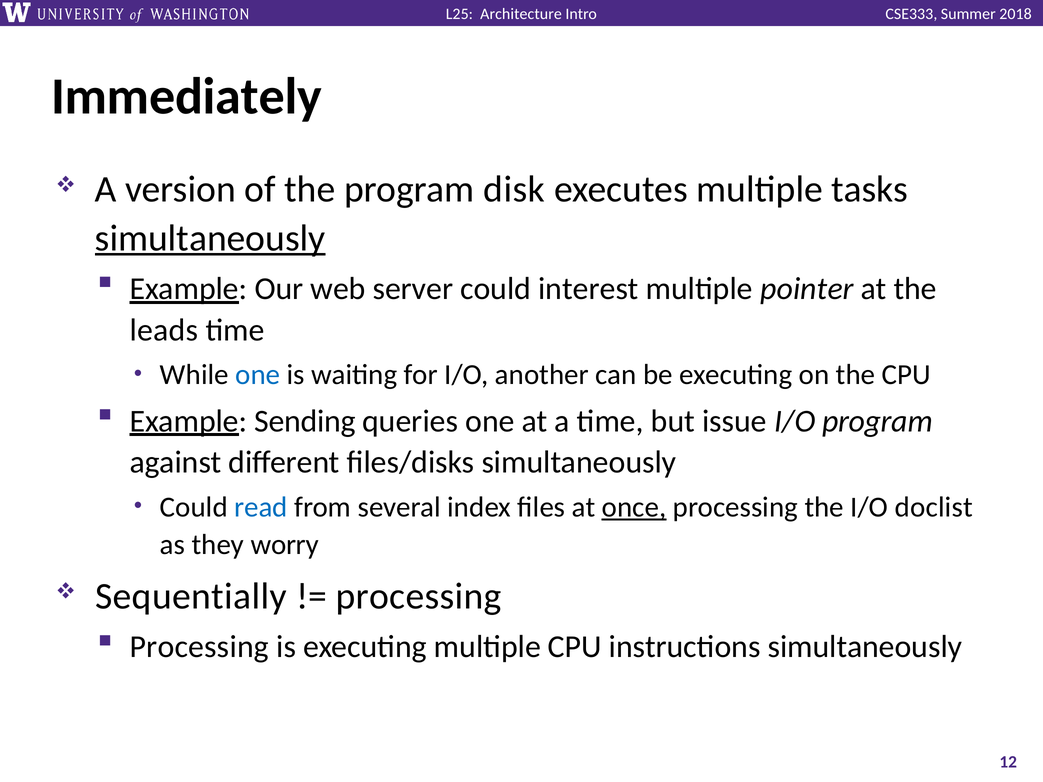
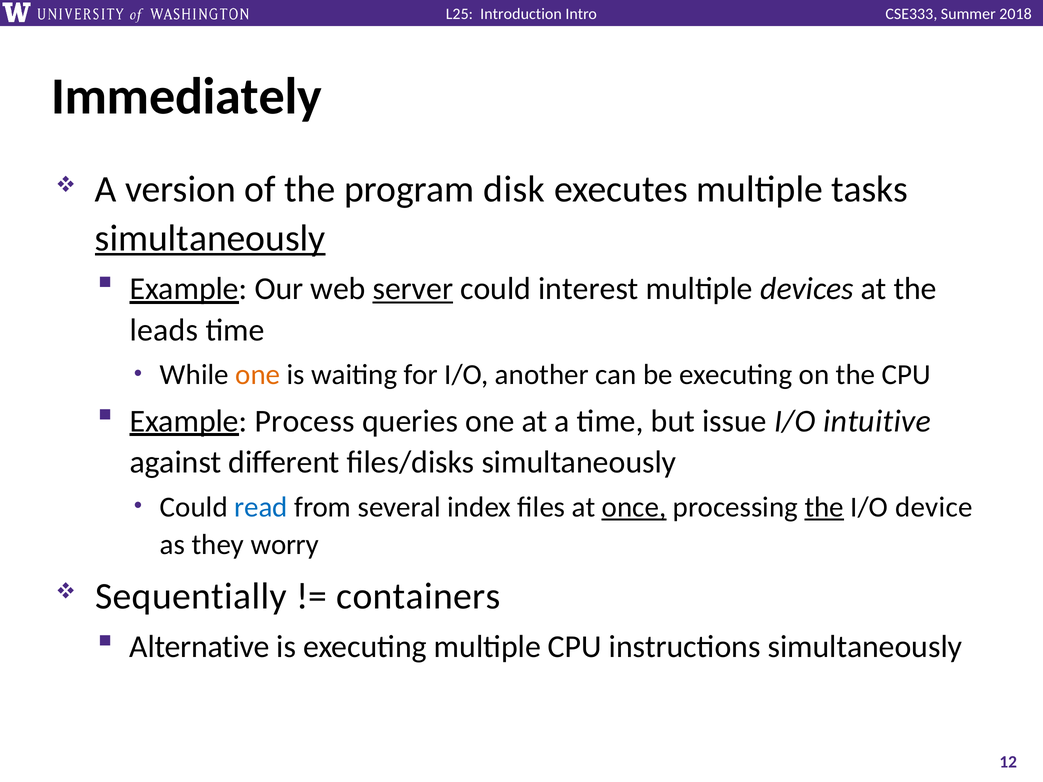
Architecture: Architecture -> Introduction
server underline: none -> present
pointer: pointer -> devices
one at (258, 375) colour: blue -> orange
Sending: Sending -> Process
I/O program: program -> intuitive
the at (824, 507) underline: none -> present
doclist: doclist -> device
processing at (419, 596): processing -> containers
Processing at (199, 647): Processing -> Alternative
